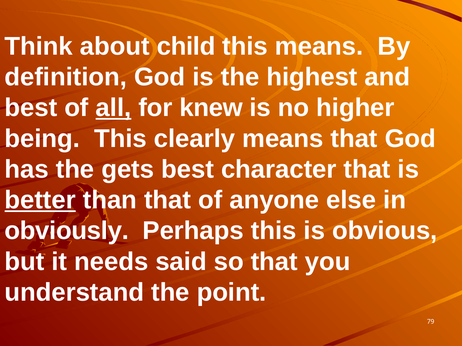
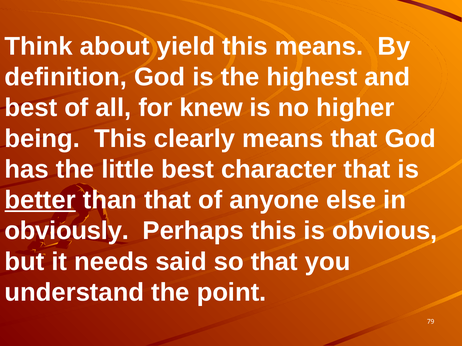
child: child -> yield
all underline: present -> none
gets: gets -> little
